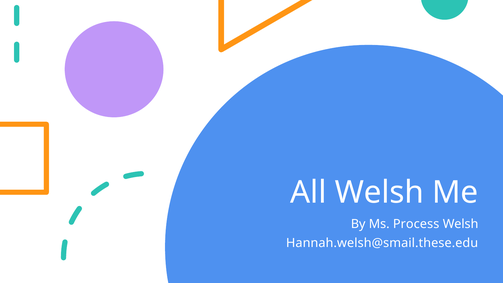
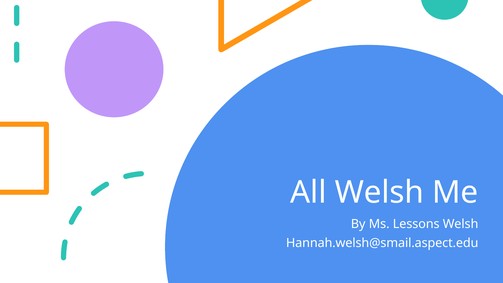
Process: Process -> Lessons
Hannah.welsh@smail.these.edu: Hannah.welsh@smail.these.edu -> Hannah.welsh@smail.aspect.edu
